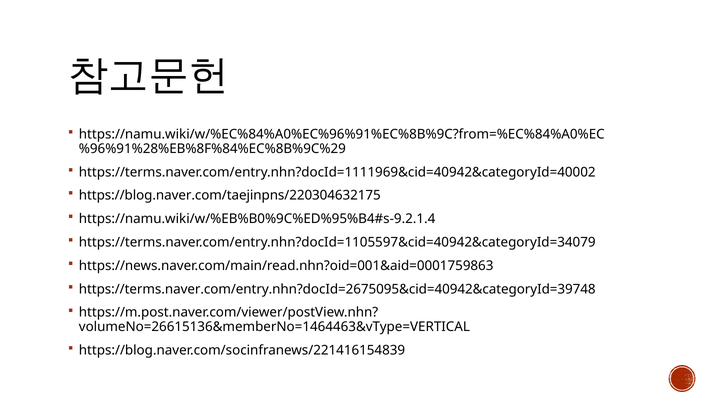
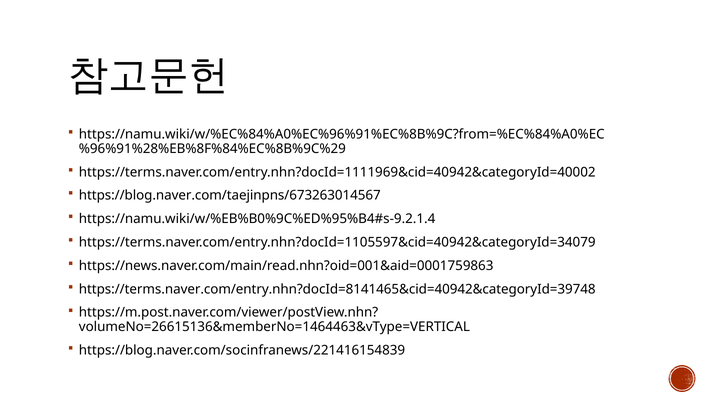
https://blog.naver.com/taejinpns/220304632175: https://blog.naver.com/taejinpns/220304632175 -> https://blog.naver.com/taejinpns/673263014567
https://terms.naver.com/entry.nhn?docId=2675095&cid=40942&categoryId=39748: https://terms.naver.com/entry.nhn?docId=2675095&cid=40942&categoryId=39748 -> https://terms.naver.com/entry.nhn?docId=8141465&cid=40942&categoryId=39748
